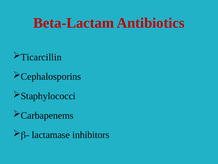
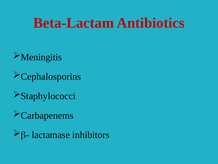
Ticarcillin: Ticarcillin -> Meningitis
